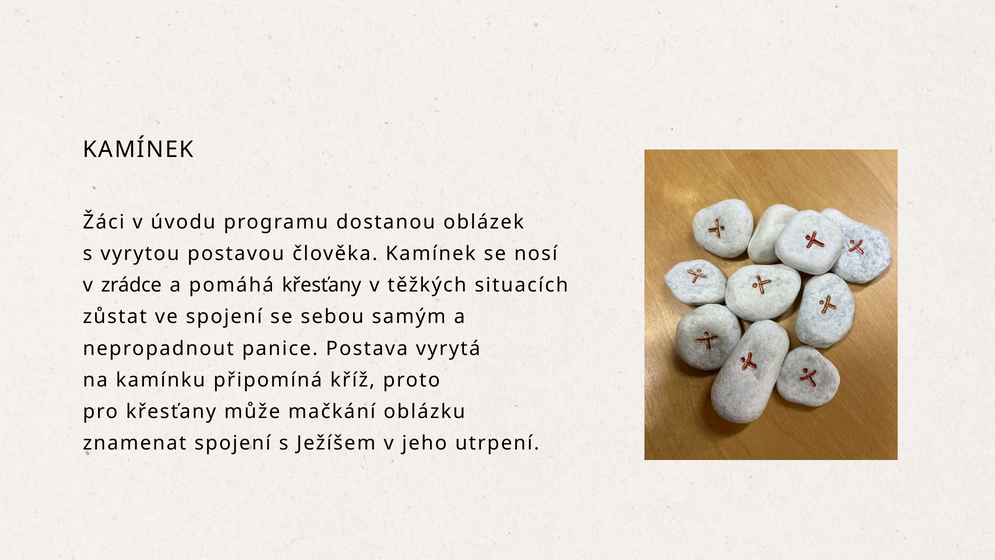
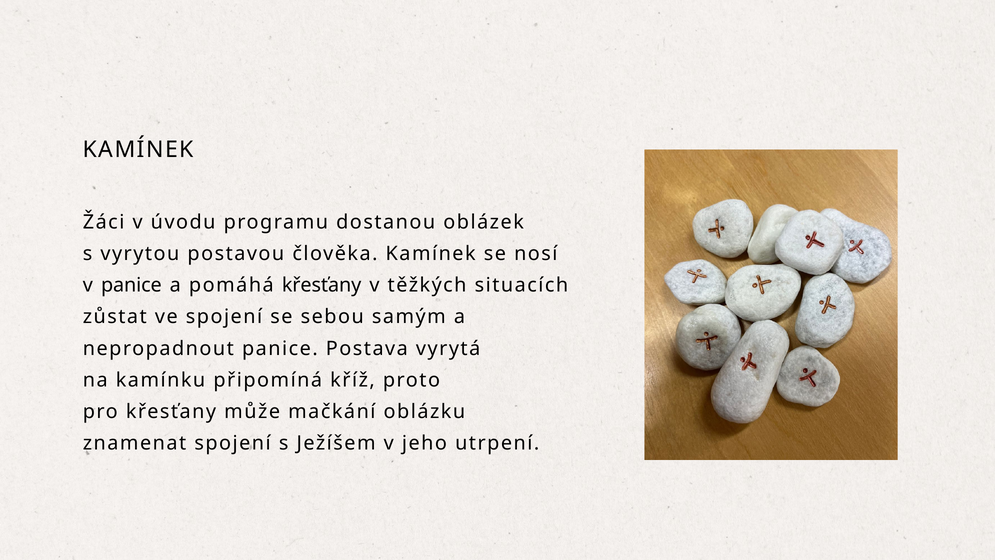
v zrádce: zrádce -> panice
